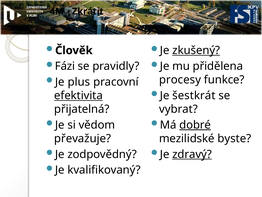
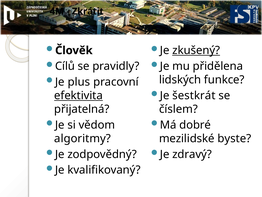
Fázi: Fázi -> Cílů
procesy: procesy -> lidských
vybrat: vybrat -> číslem
dobré underline: present -> none
převažuje: převažuje -> algoritmy
zdravý underline: present -> none
